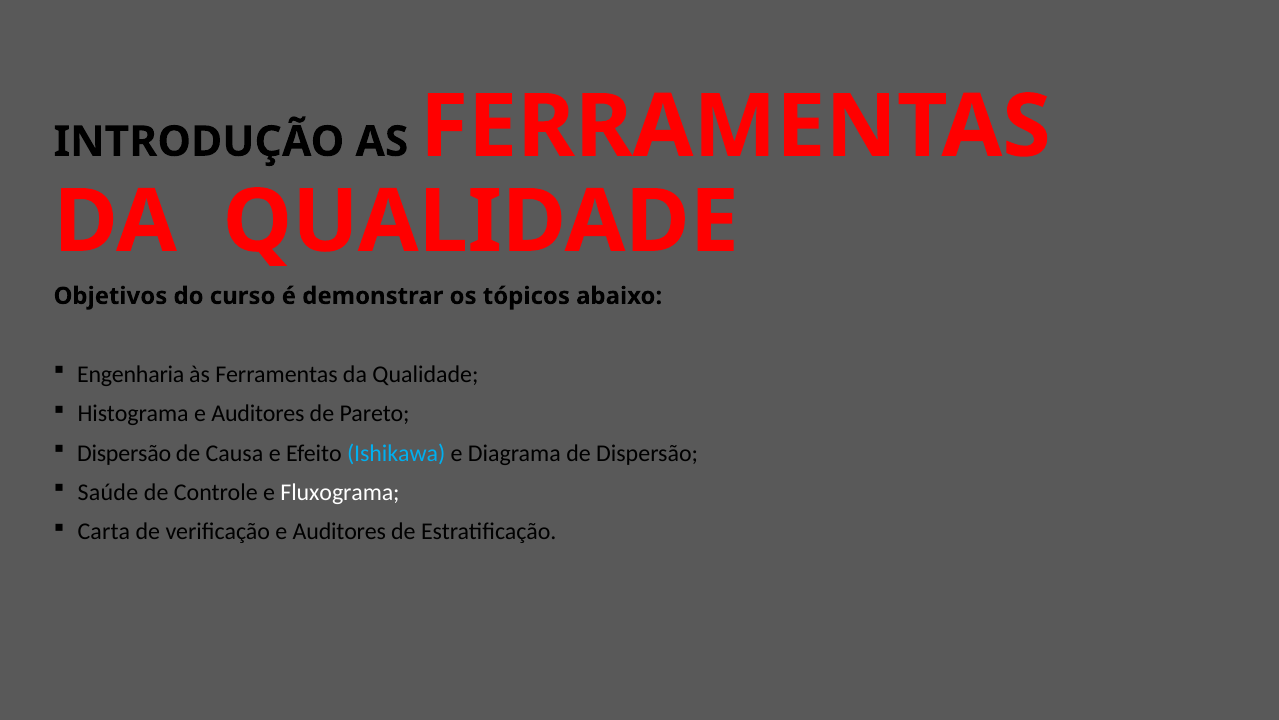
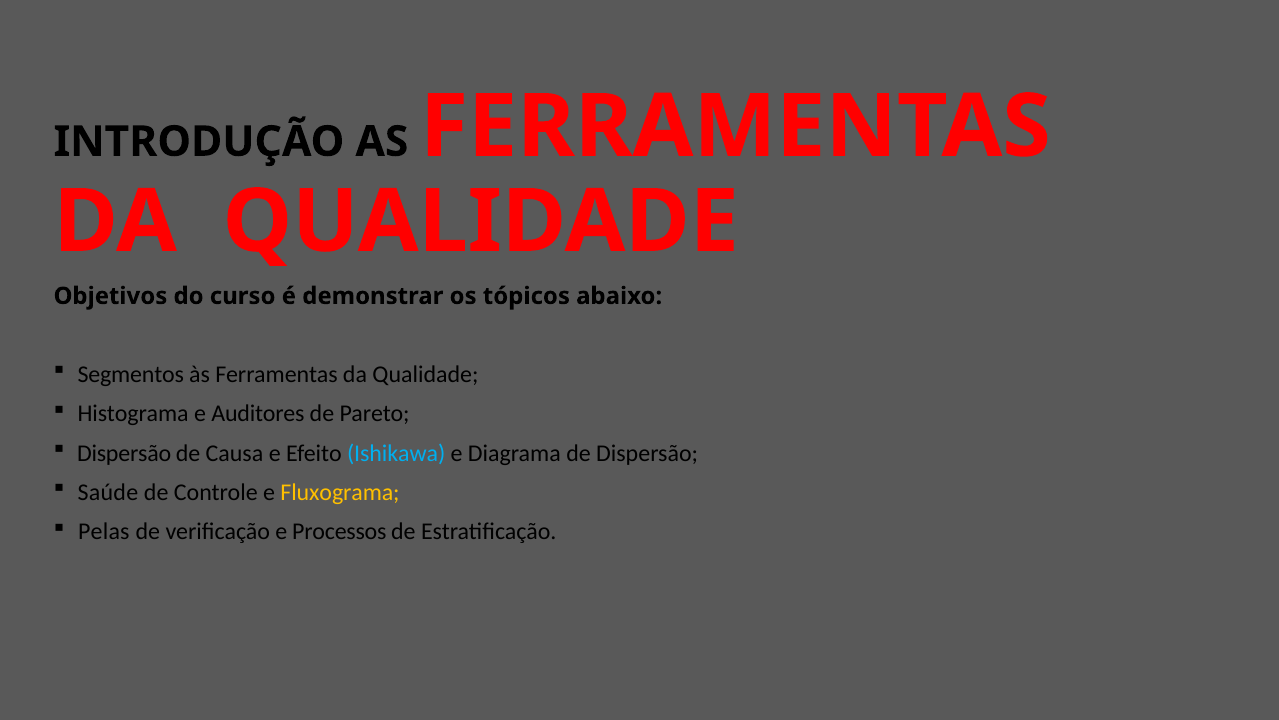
Engenharia: Engenharia -> Segmentos
Fluxograma colour: white -> yellow
Carta: Carta -> Pelas
verificação e Auditores: Auditores -> Processos
